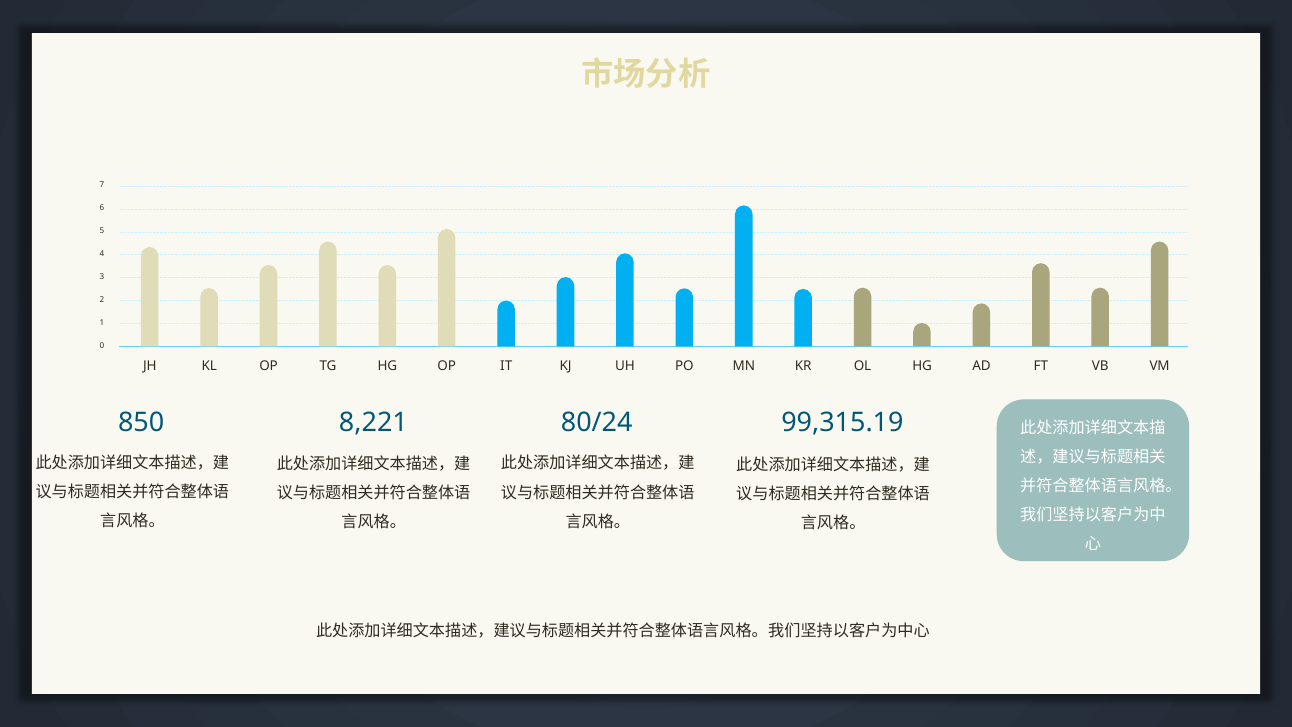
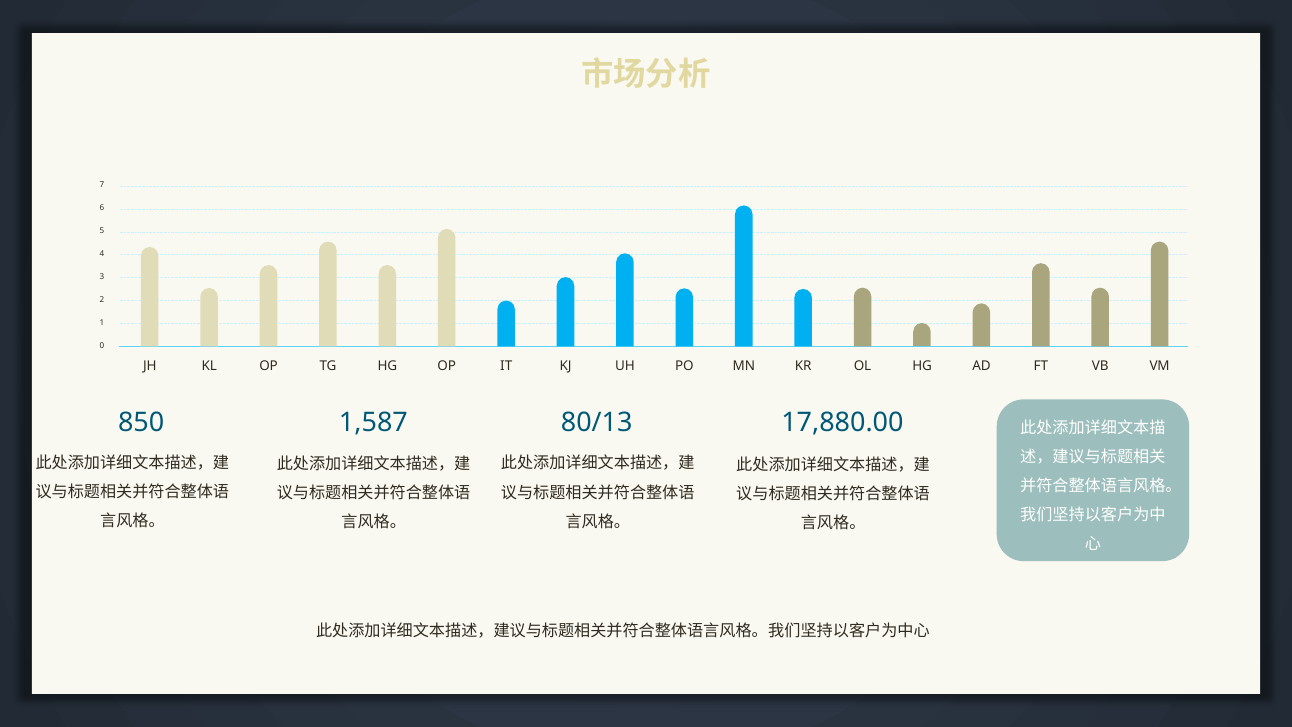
8,221: 8,221 -> 1,587
80/24: 80/24 -> 80/13
99,315.19: 99,315.19 -> 17,880.00
